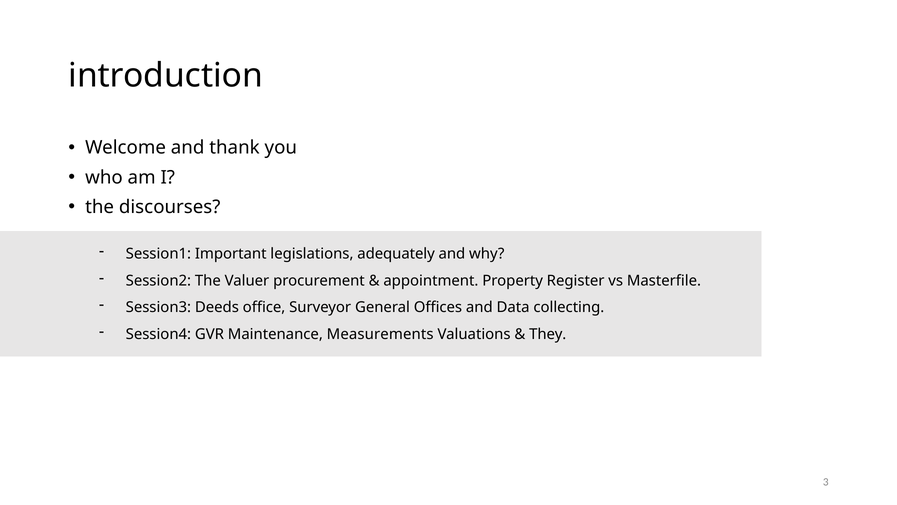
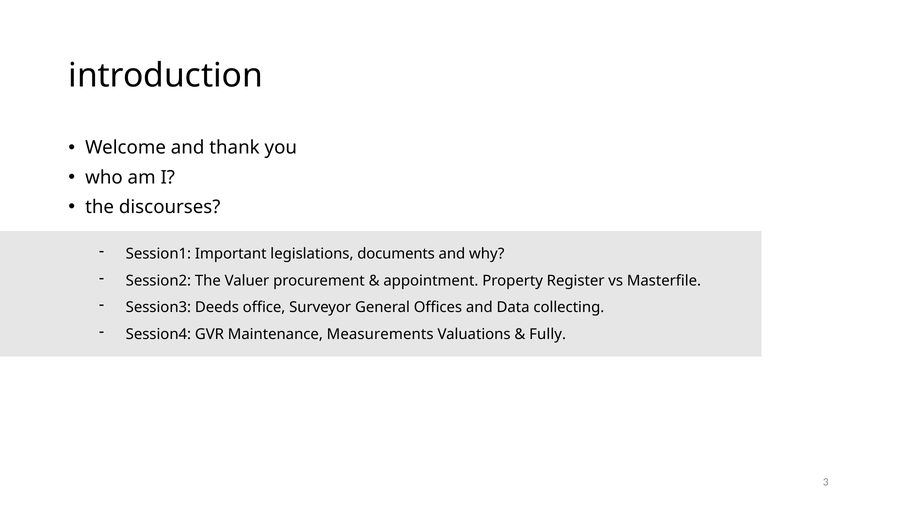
adequately: adequately -> documents
They: They -> Fully
